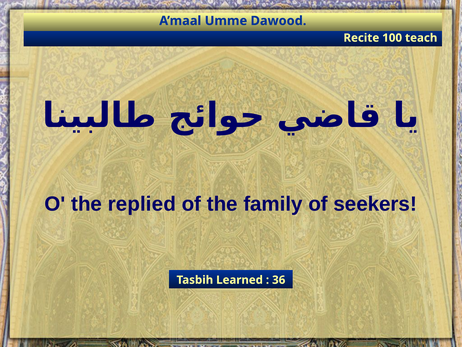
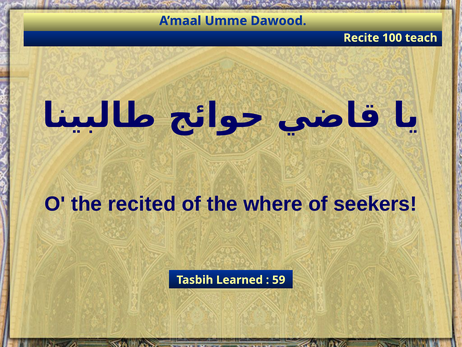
replied: replied -> recited
family: family -> where
36: 36 -> 59
